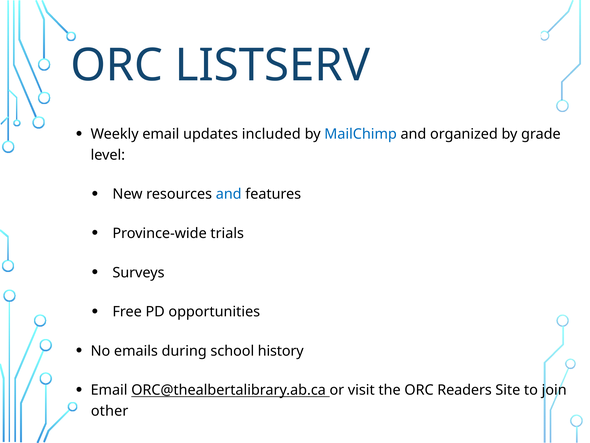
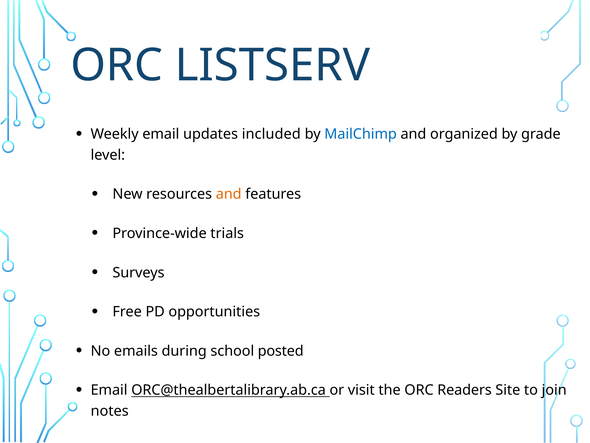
and at (229, 194) colour: blue -> orange
history: history -> posted
other: other -> notes
